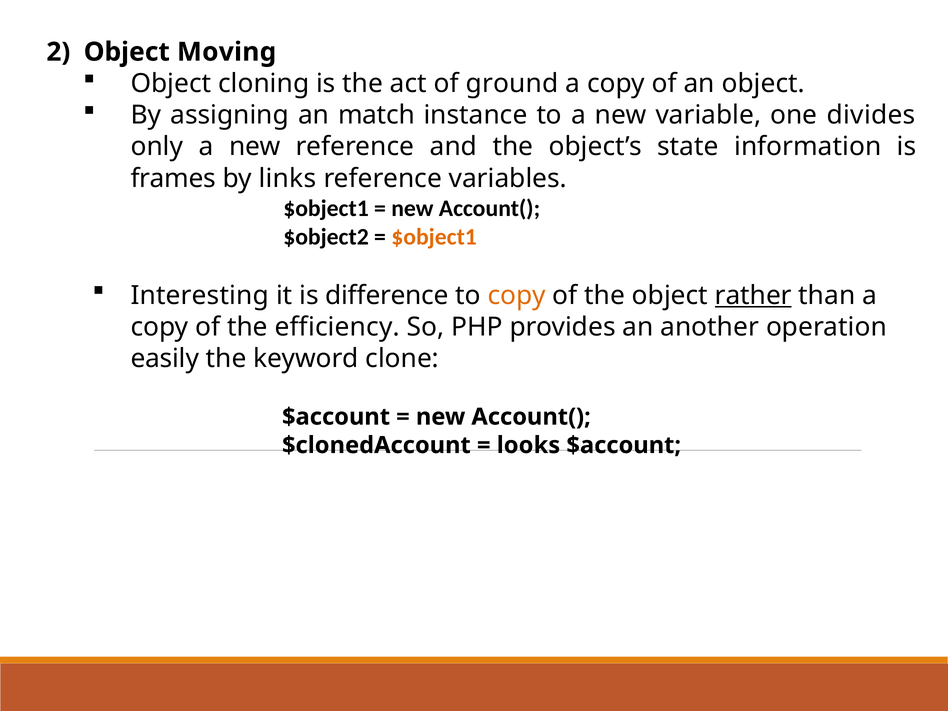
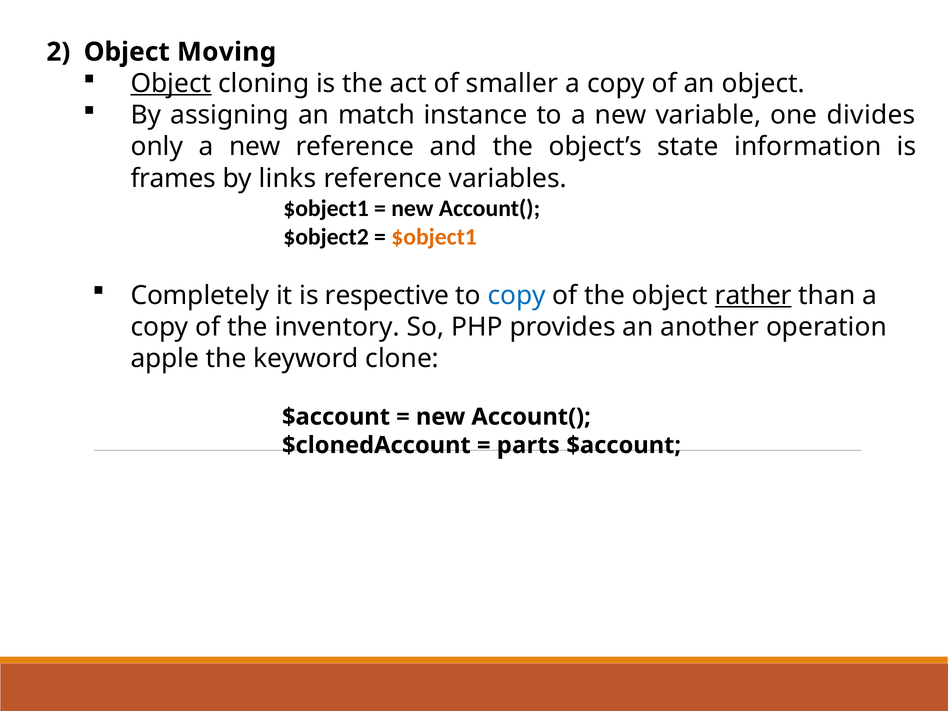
Object at (171, 84) underline: none -> present
ground: ground -> smaller
Interesting: Interesting -> Completely
difference: difference -> respective
copy at (517, 295) colour: orange -> blue
efficiency: efficiency -> inventory
easily: easily -> apple
looks: looks -> parts
